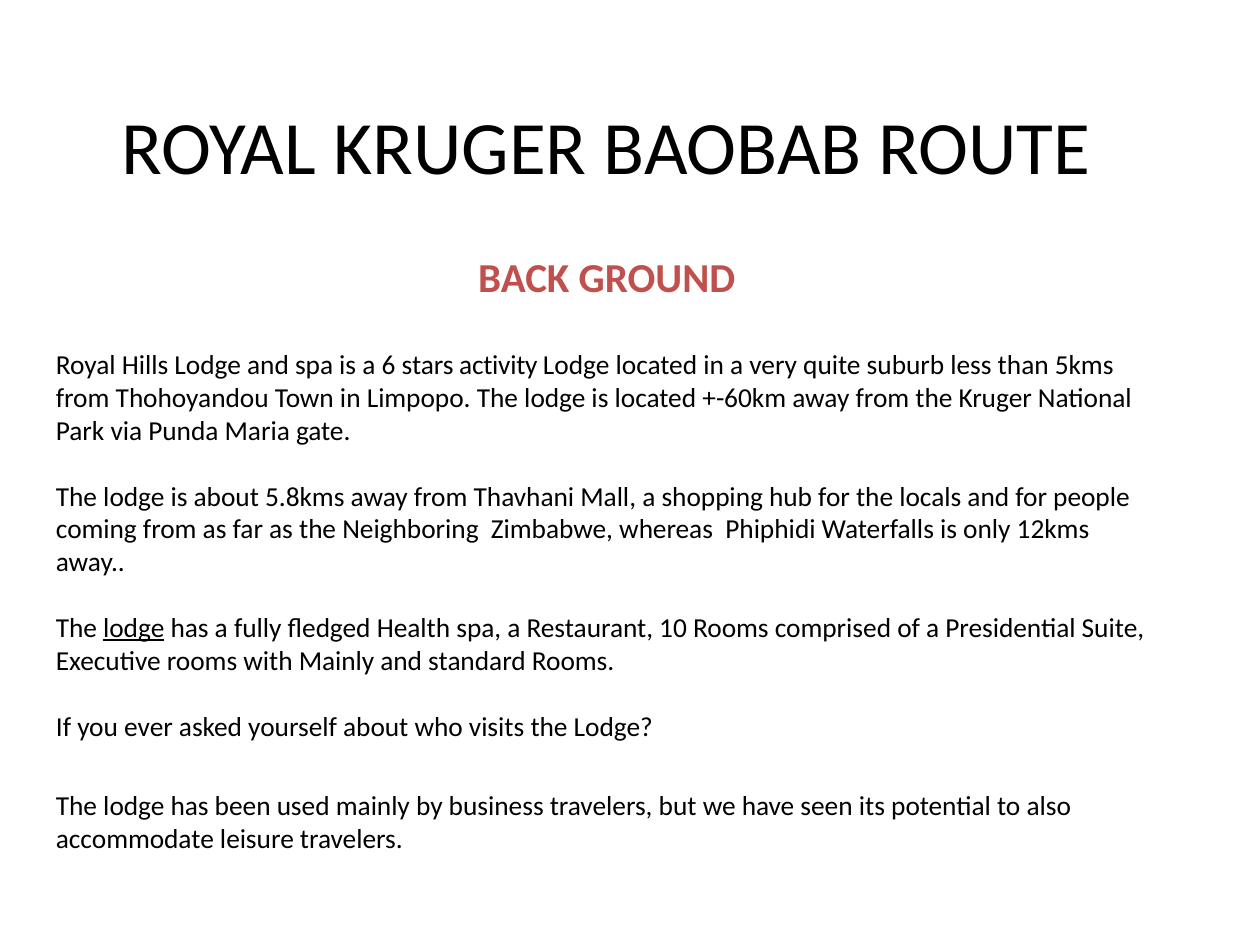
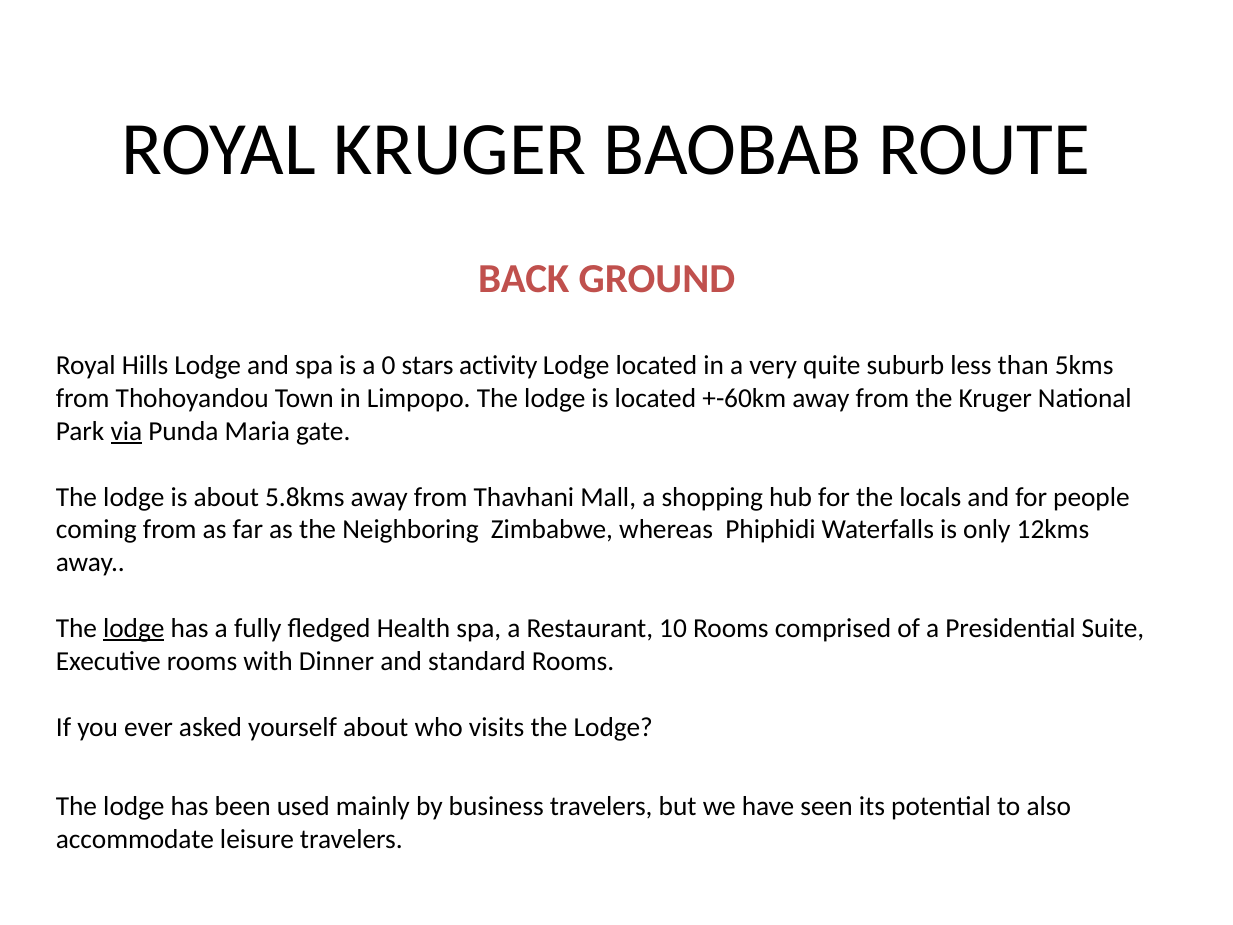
6: 6 -> 0
via underline: none -> present
with Mainly: Mainly -> Dinner
